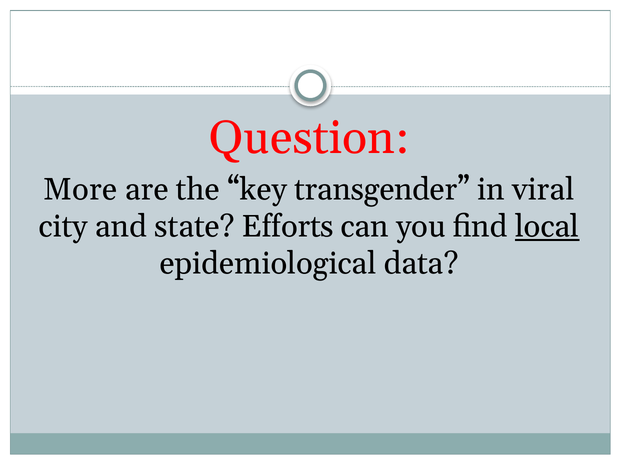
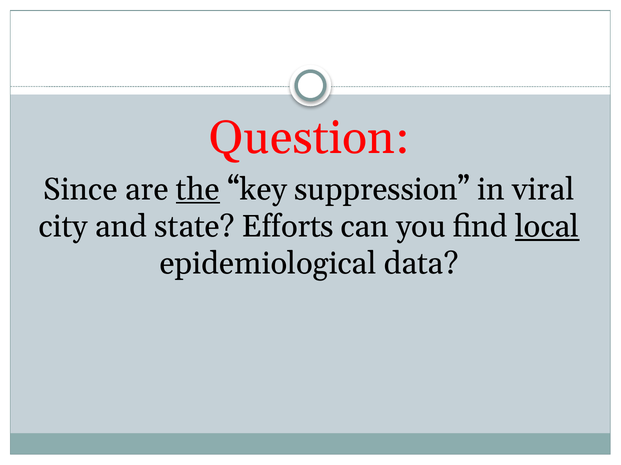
More: More -> Since
the underline: none -> present
transgender: transgender -> suppression
